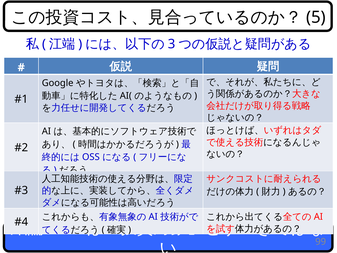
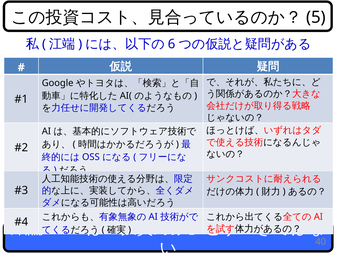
3: 3 -> 6
99: 99 -> 40
